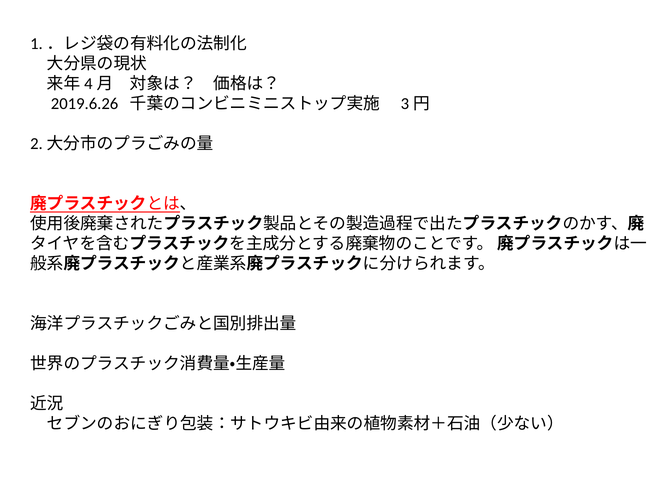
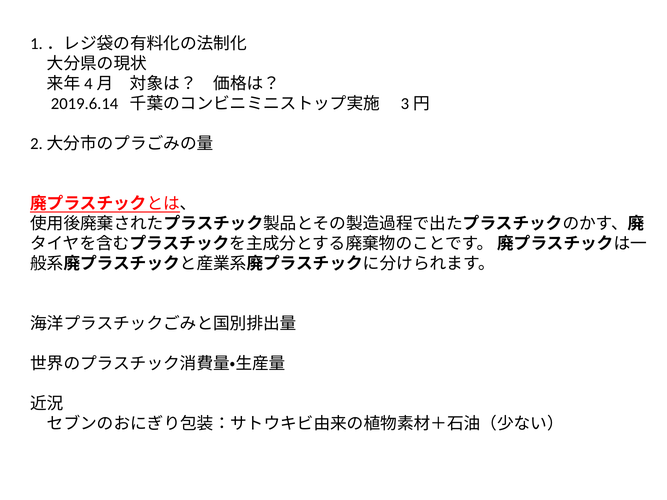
2019.6.26: 2019.6.26 -> 2019.6.14
